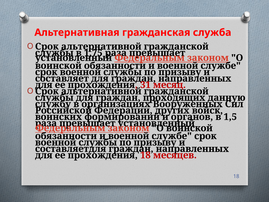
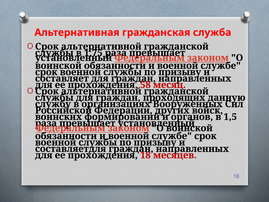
31: 31 -> 58
